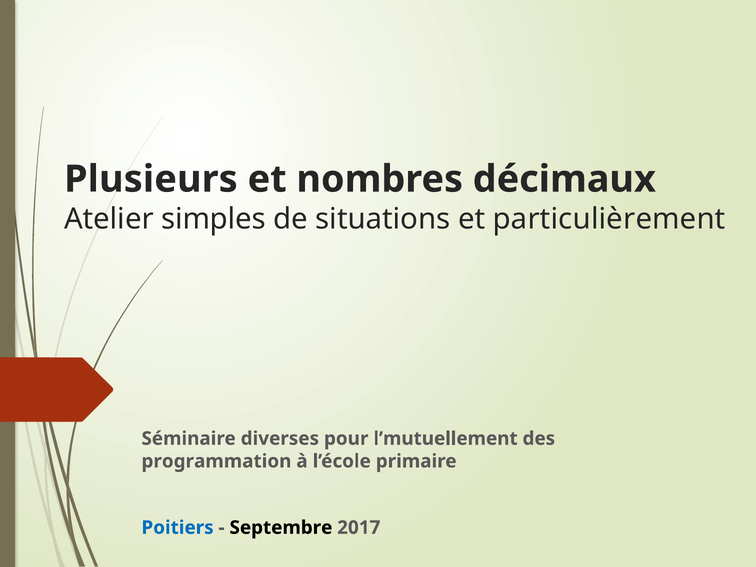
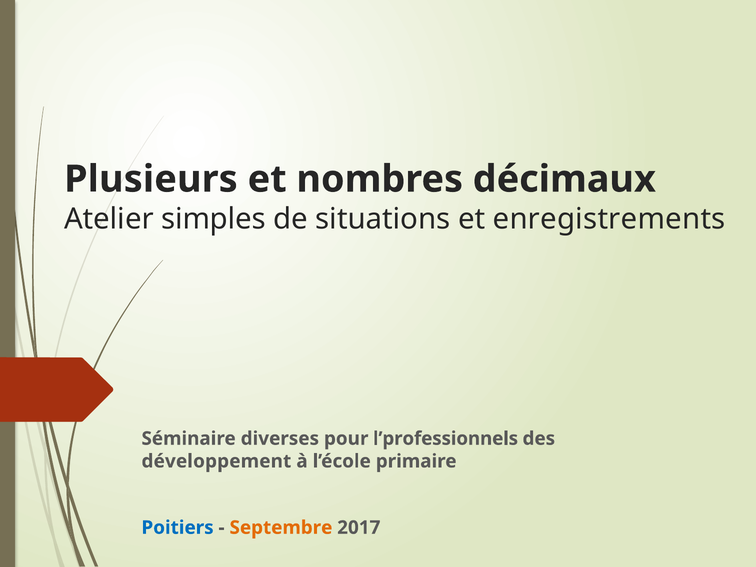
particulièrement: particulièrement -> enregistrements
l’mutuellement: l’mutuellement -> l’professionnels
programmation: programmation -> développement
Septembre colour: black -> orange
